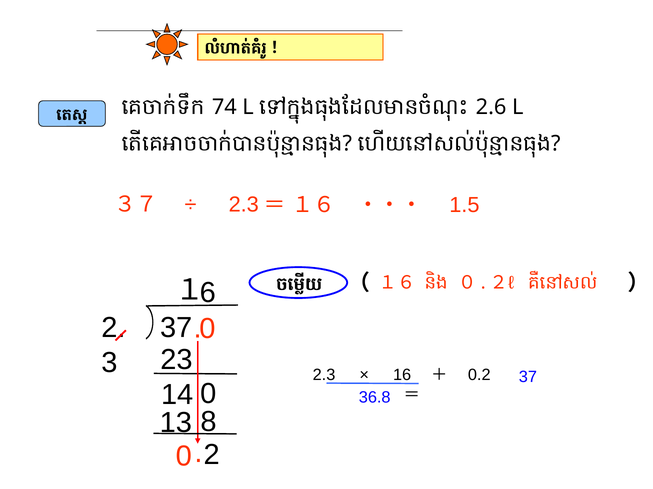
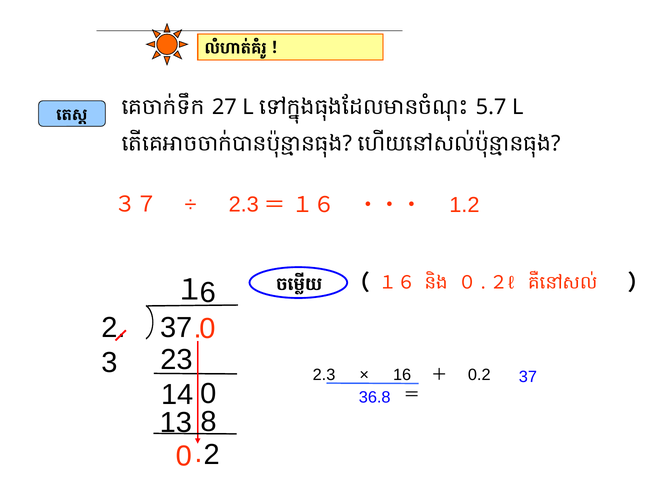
74: 74 -> 27
2.6: 2.6 -> 5.7
1.5: 1.5 -> 1.2
